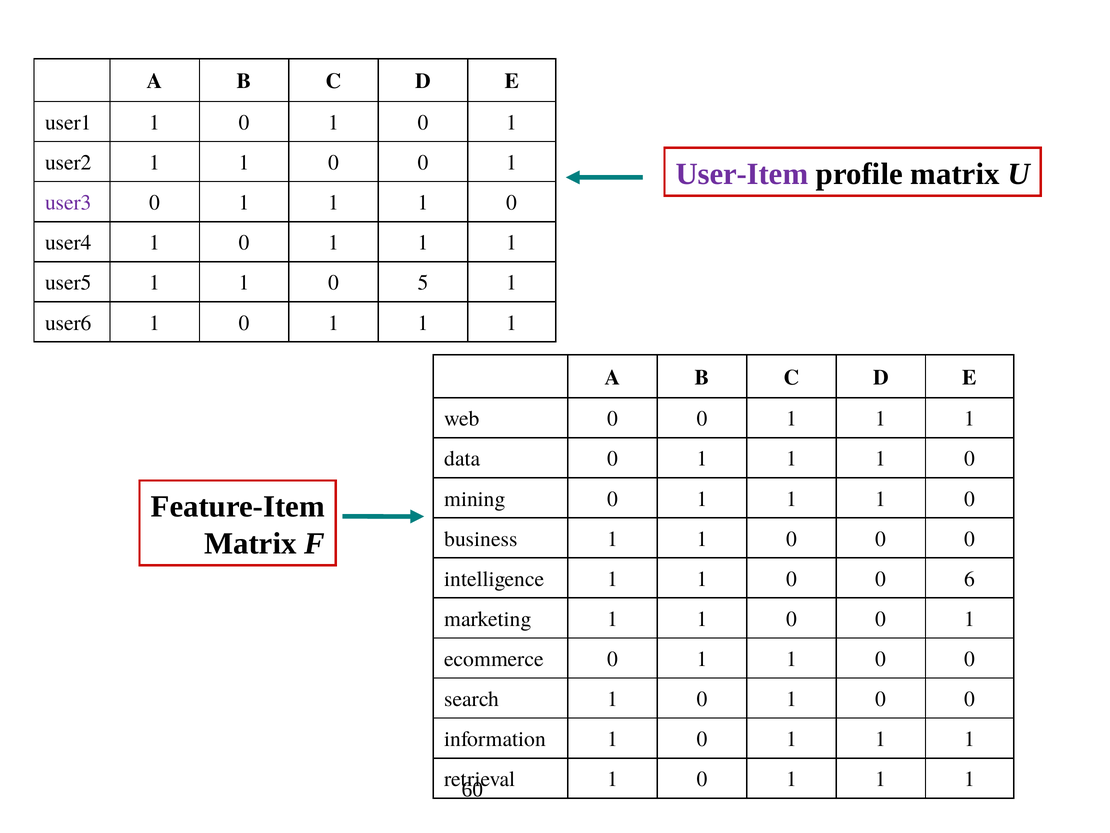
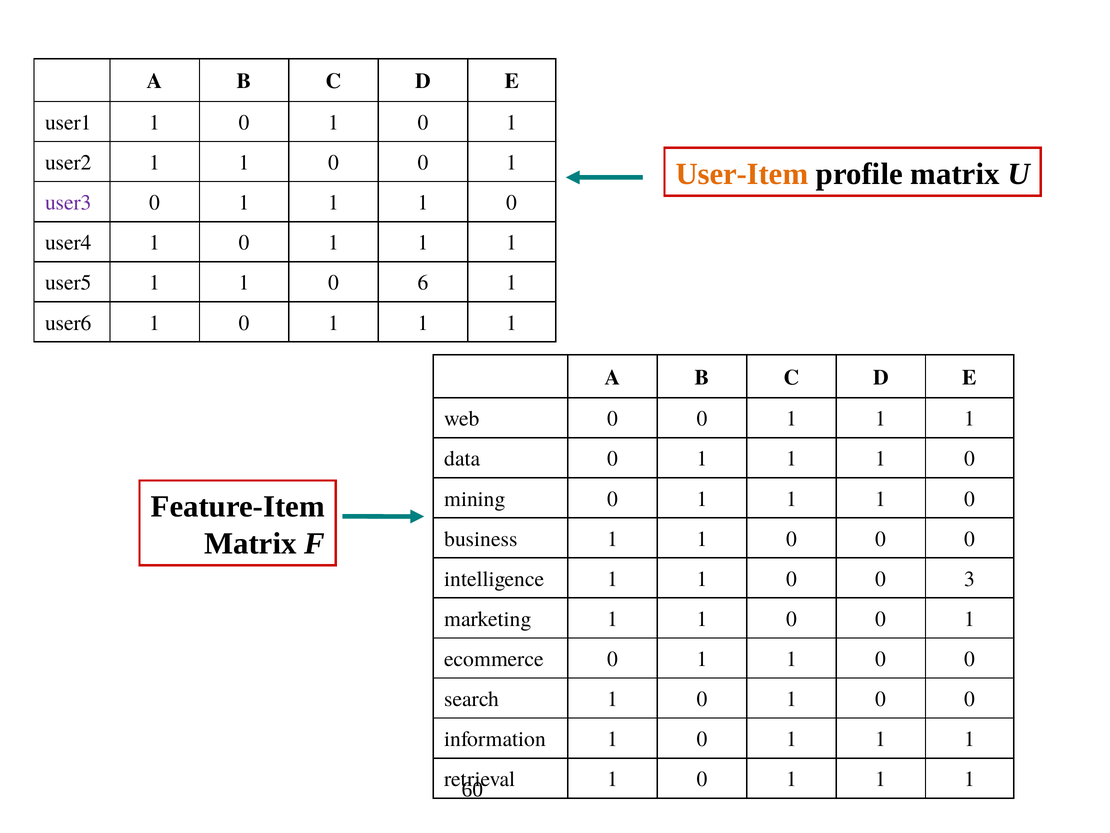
User-Item colour: purple -> orange
5: 5 -> 6
6: 6 -> 3
